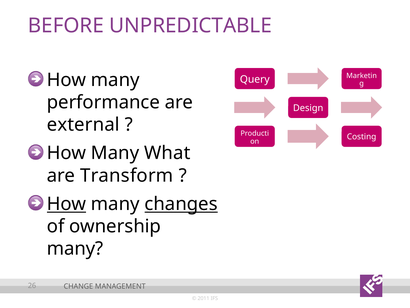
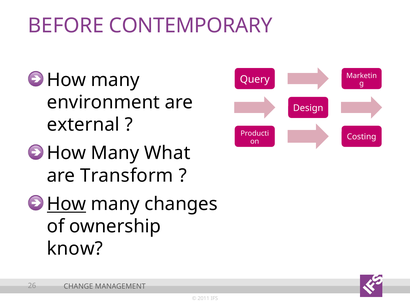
UNPREDICTABLE: UNPREDICTABLE -> CONTEMPORARY
performance: performance -> environment
changes underline: present -> none
many at (75, 248): many -> know
